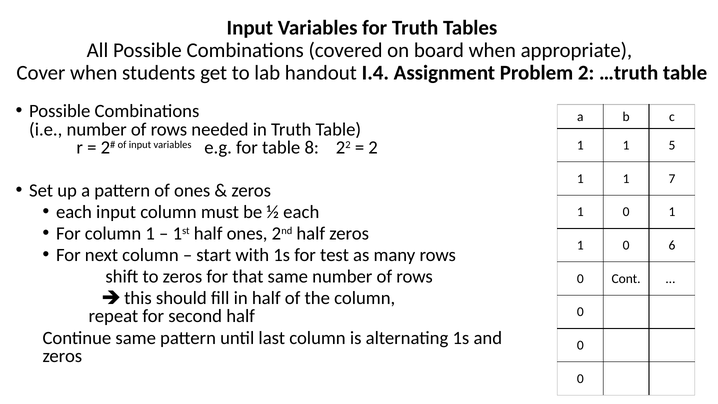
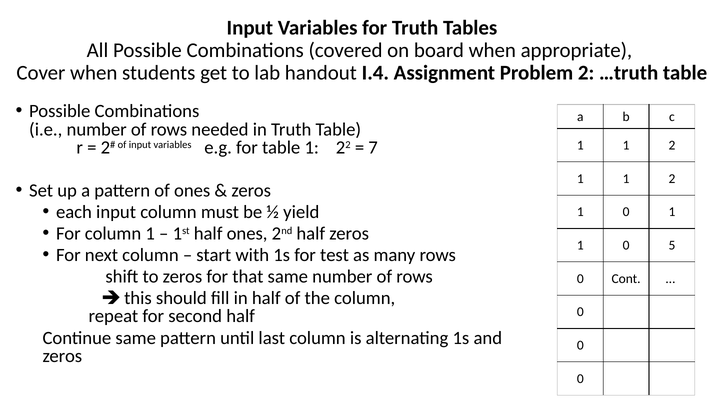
5 at (672, 145): 5 -> 2
table 8: 8 -> 1
2 at (373, 148): 2 -> 7
7 at (672, 179): 7 -> 2
½ each: each -> yield
6: 6 -> 5
